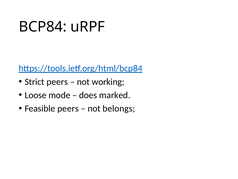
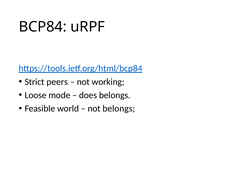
does marked: marked -> belongs
Feasible peers: peers -> world
